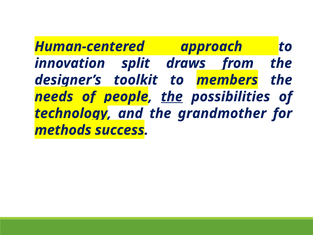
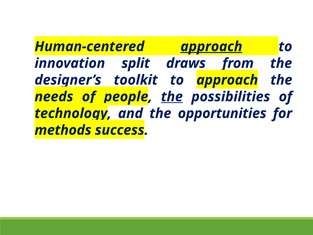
approach at (211, 46) underline: none -> present
to members: members -> approach
grandmother: grandmother -> opportunities
